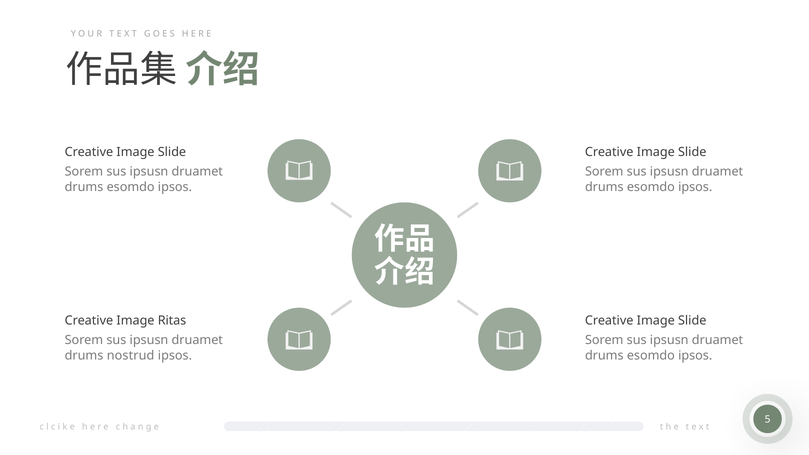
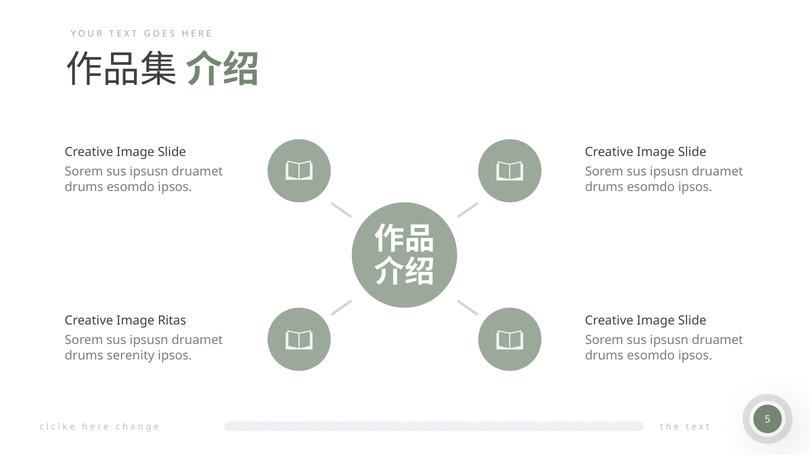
nostrud: nostrud -> serenity
